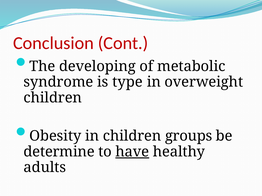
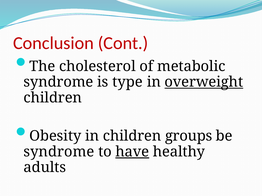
developing: developing -> cholesterol
overweight underline: none -> present
determine at (59, 152): determine -> syndrome
